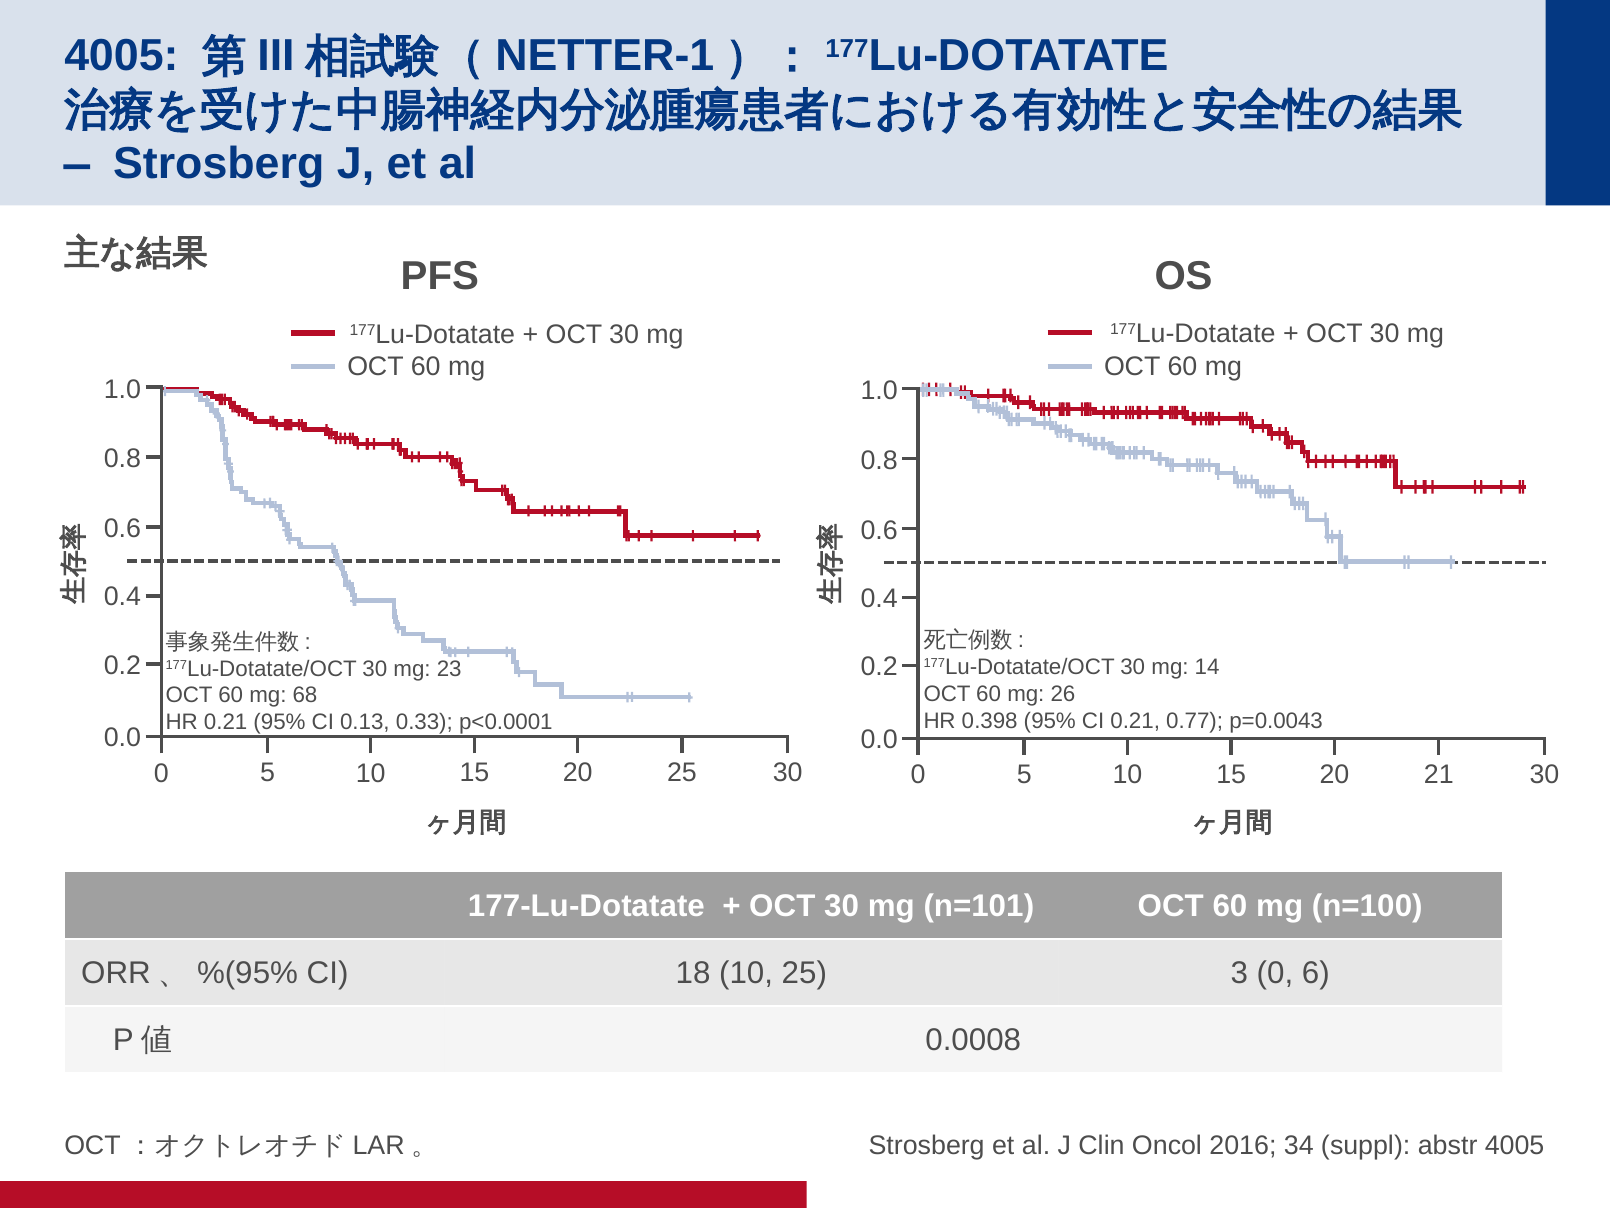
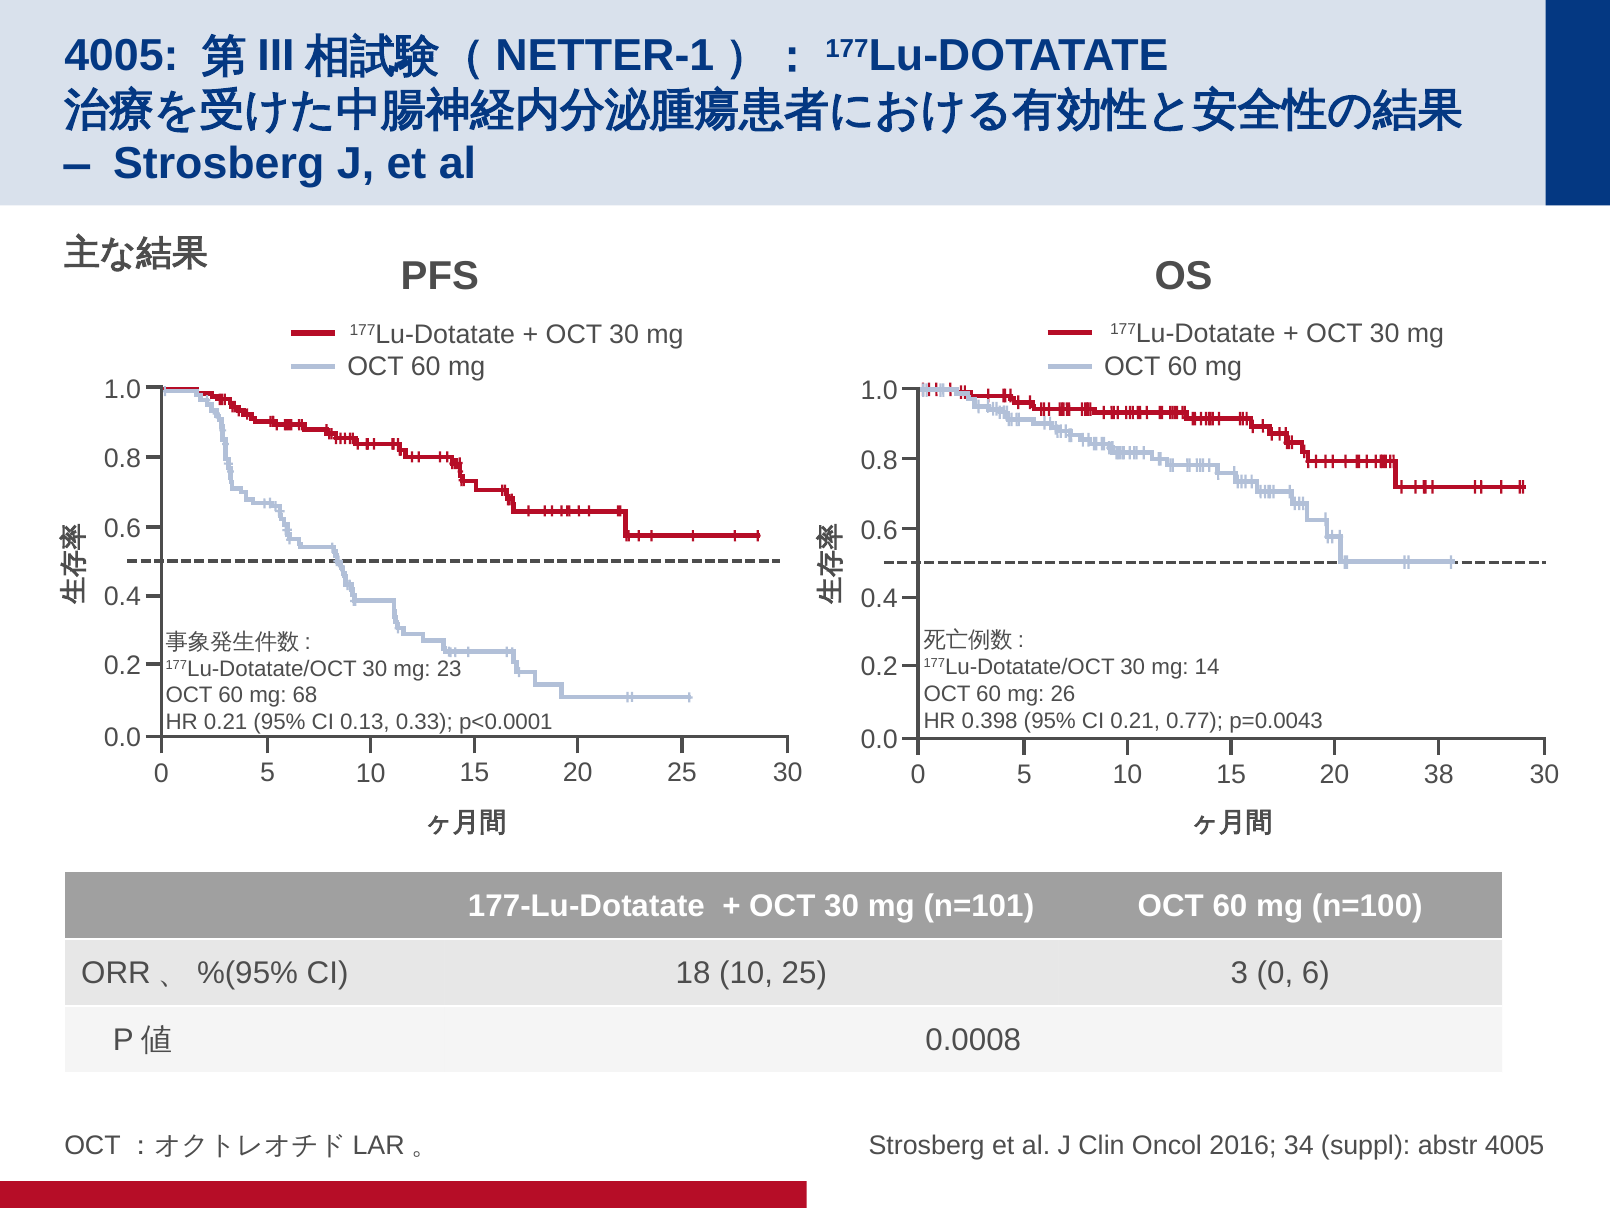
21: 21 -> 38
